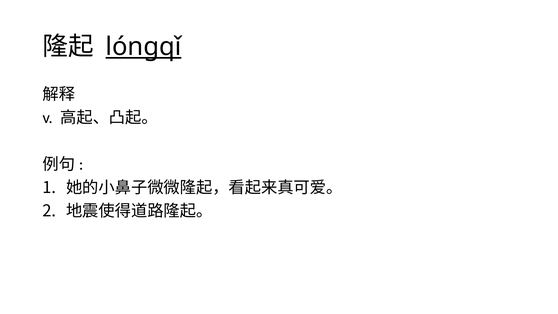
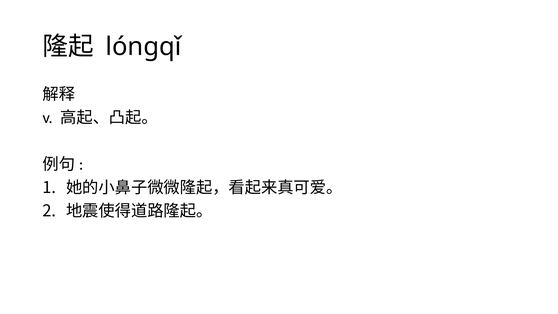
lóngqǐ underline: present -> none
